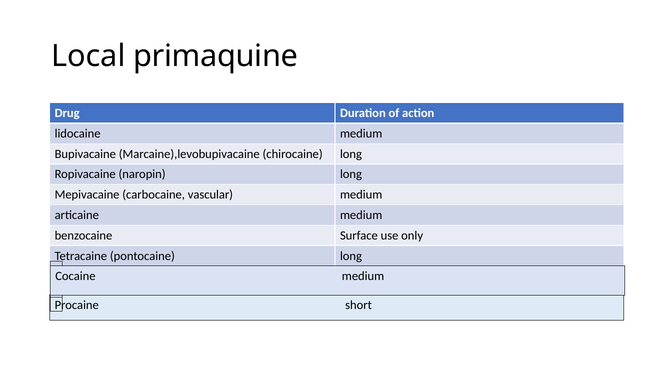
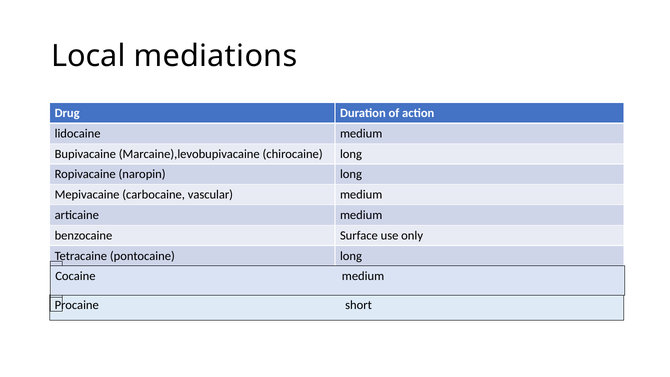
primaquine: primaquine -> mediations
